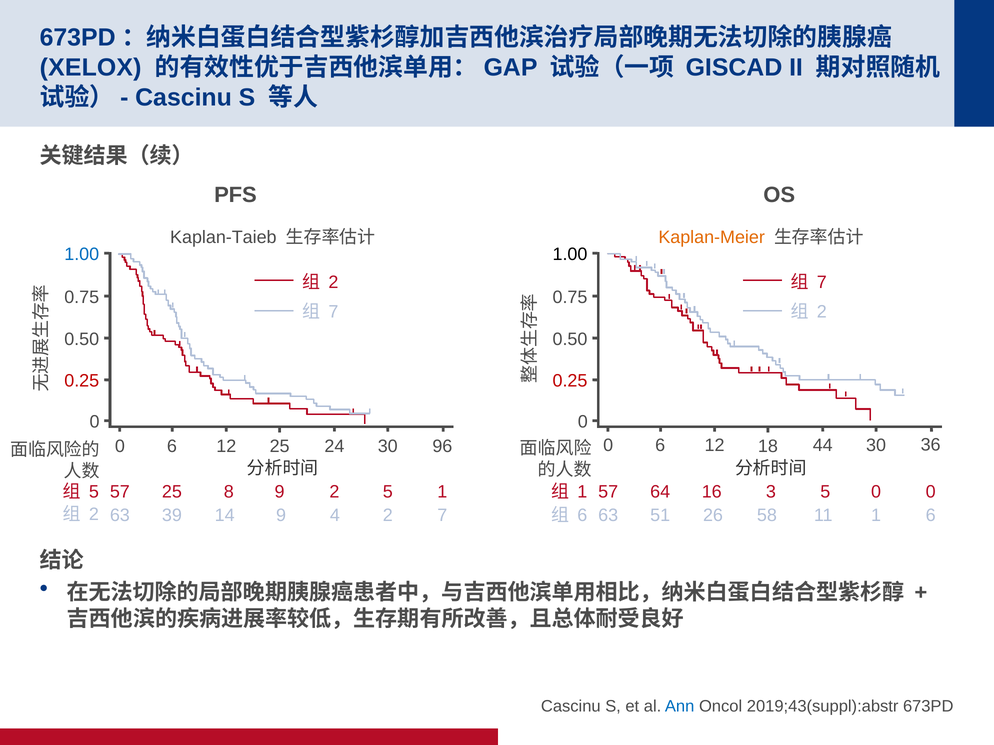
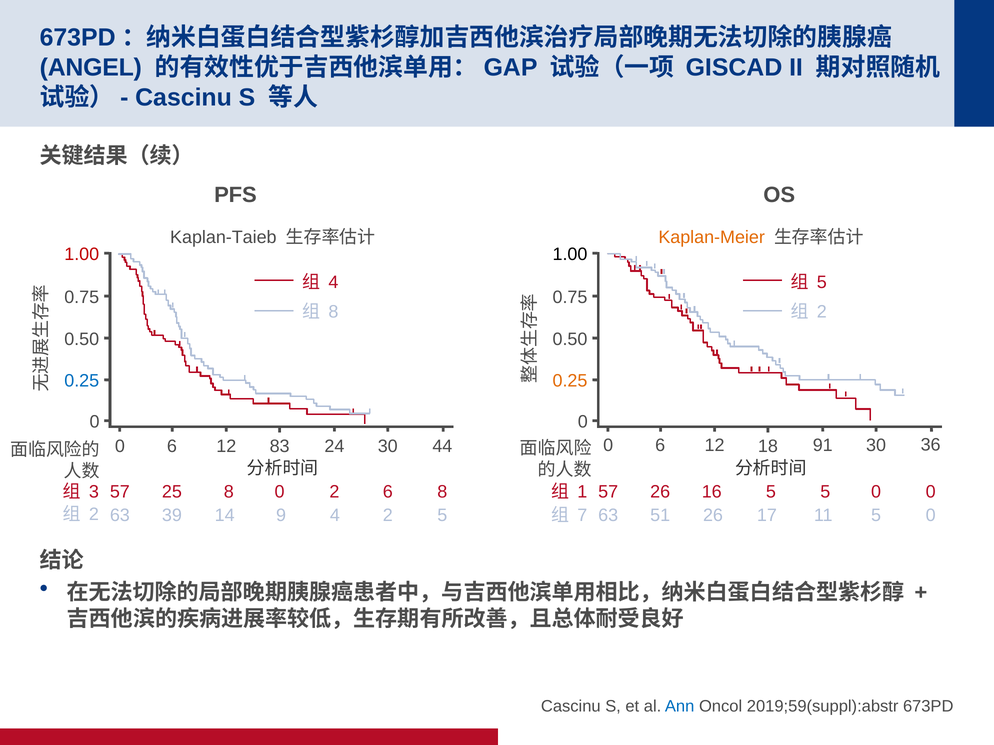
XELOX: XELOX -> ANGEL
1.00 at (82, 254) colour: blue -> red
2 at (333, 283): 2 -> 4
7 at (822, 283): 7 -> 5
7 at (333, 312): 7 -> 8
0.25 at (82, 381) colour: red -> blue
0.25 at (570, 381) colour: red -> orange
44: 44 -> 91
12 25: 25 -> 83
96: 96 -> 44
8 9: 9 -> 0
2 1: 1 -> 8
16 3: 3 -> 5
5 at (94, 492): 5 -> 3
25 5: 5 -> 6
1 64: 64 -> 26
4 7: 7 -> 5
58: 58 -> 17
51 1: 1 -> 5
11 6: 6 -> 0
6 at (582, 516): 6 -> 7
2019;43(suppl):abstr: 2019;43(suppl):abstr -> 2019;59(suppl):abstr
